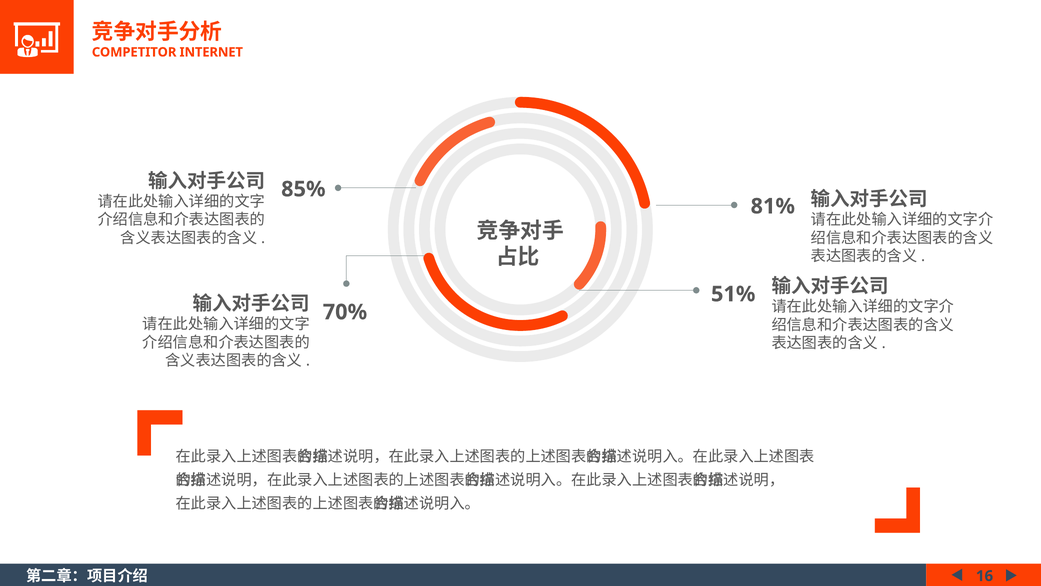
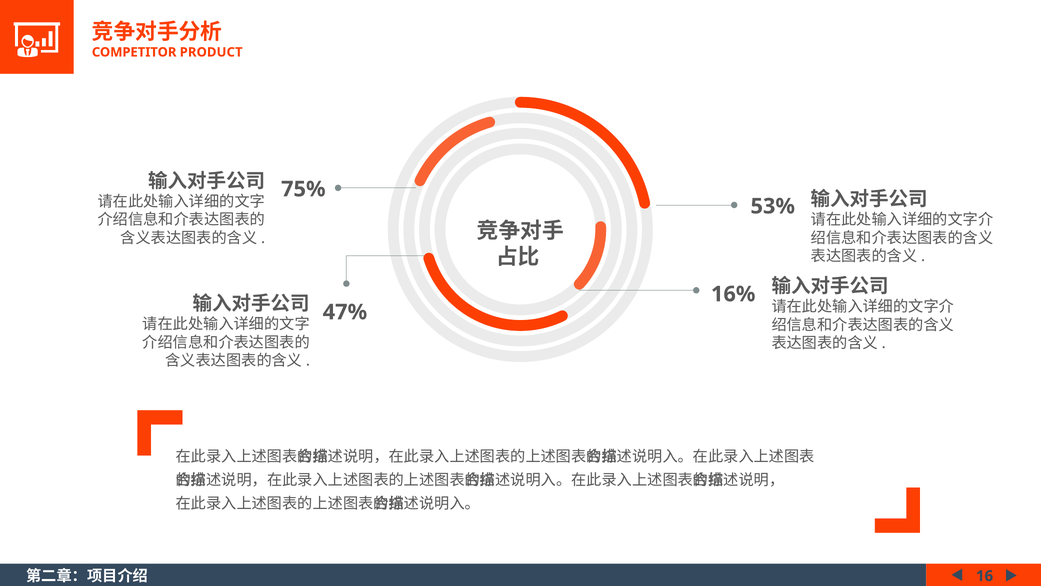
INTERNET: INTERNET -> PRODUCT
85%: 85% -> 75%
81%: 81% -> 53%
51%: 51% -> 16%
70%: 70% -> 47%
